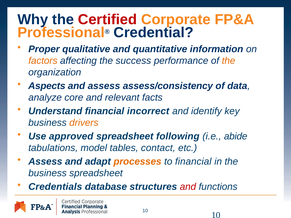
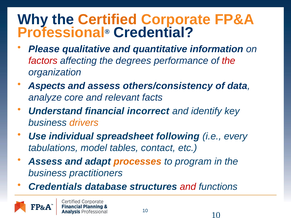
Certified colour: red -> orange
Proper: Proper -> Please
factors colour: orange -> red
success: success -> degrees
the at (229, 61) colour: orange -> red
assess/consistency: assess/consistency -> others/consistency
approved: approved -> individual
abide: abide -> every
to financial: financial -> program
business spreadsheet: spreadsheet -> practitioners
